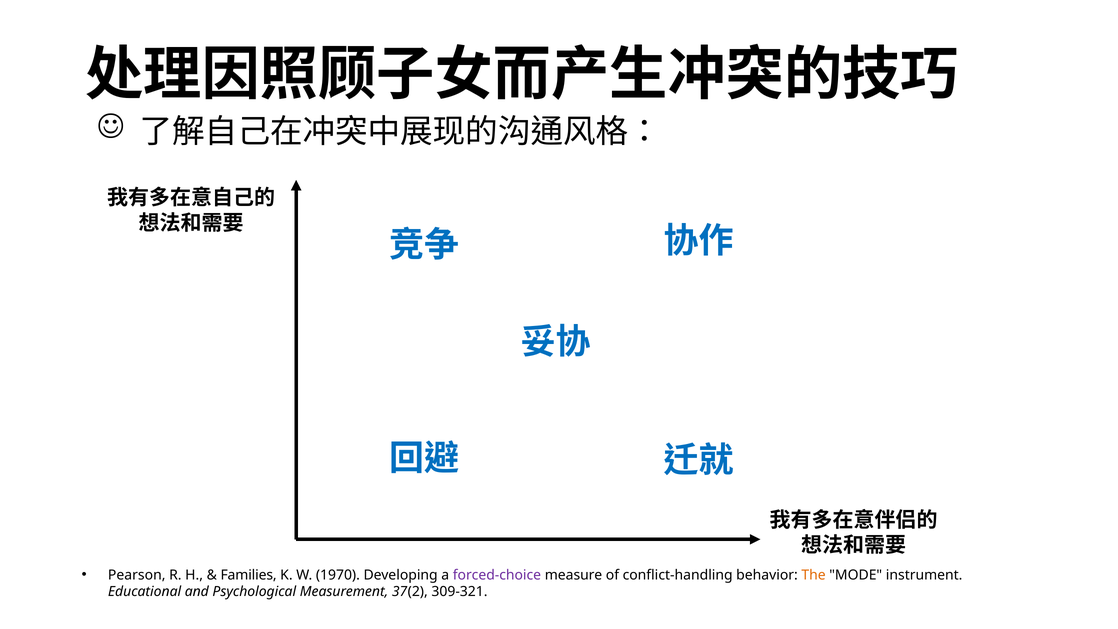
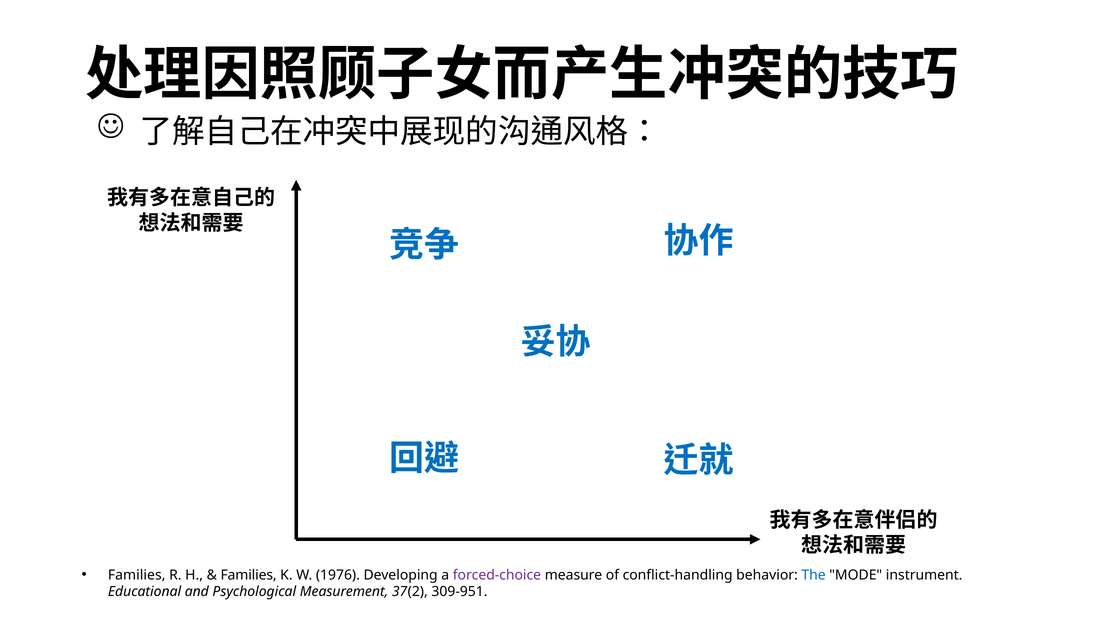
Pearson at (137, 575): Pearson -> Families
1970: 1970 -> 1976
The colour: orange -> blue
309-321: 309-321 -> 309-951
